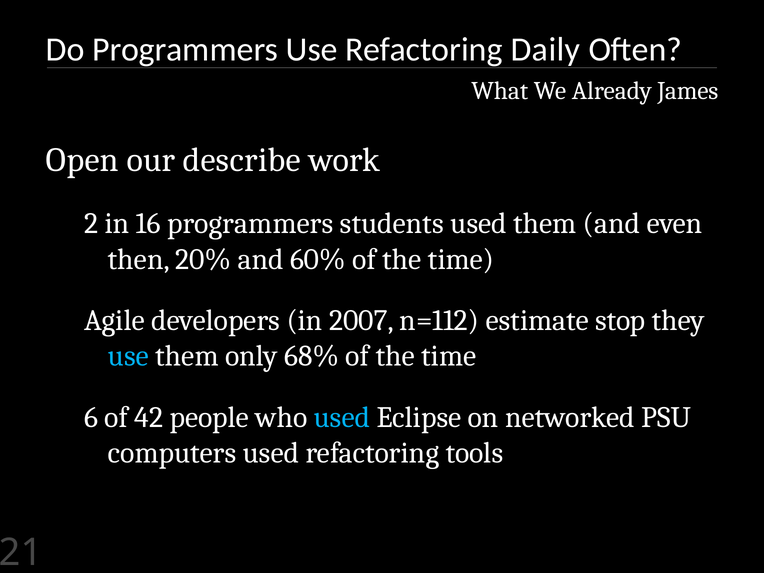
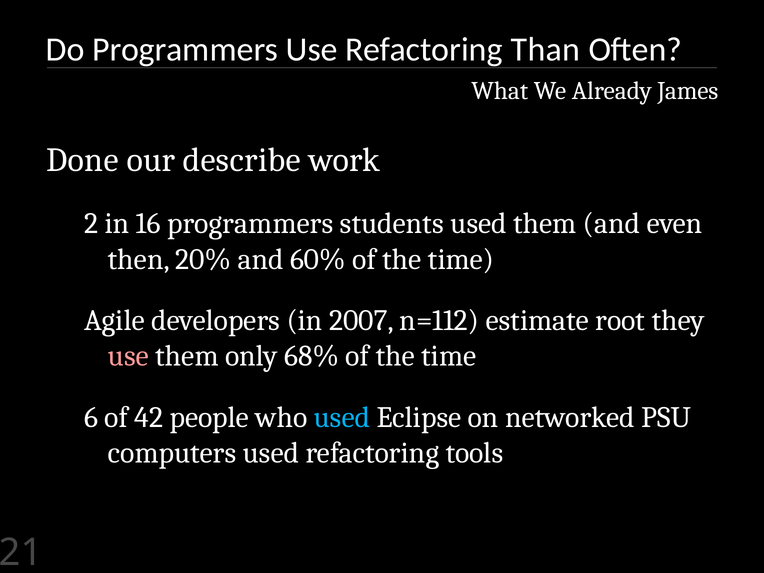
Daily: Daily -> Than
Open: Open -> Done
stop: stop -> root
use at (128, 356) colour: light blue -> pink
